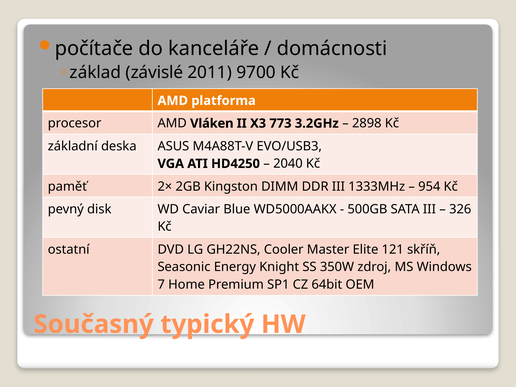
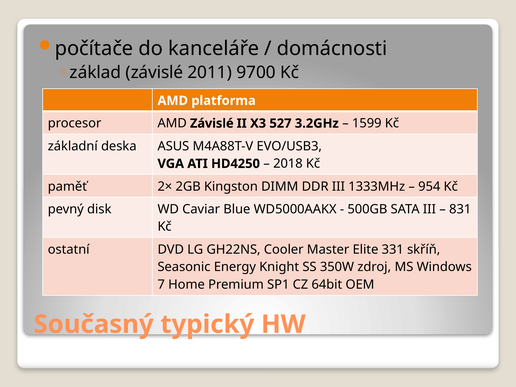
AMD Vláken: Vláken -> Závislé
773: 773 -> 527
2898: 2898 -> 1599
2040: 2040 -> 2018
326: 326 -> 831
121: 121 -> 331
